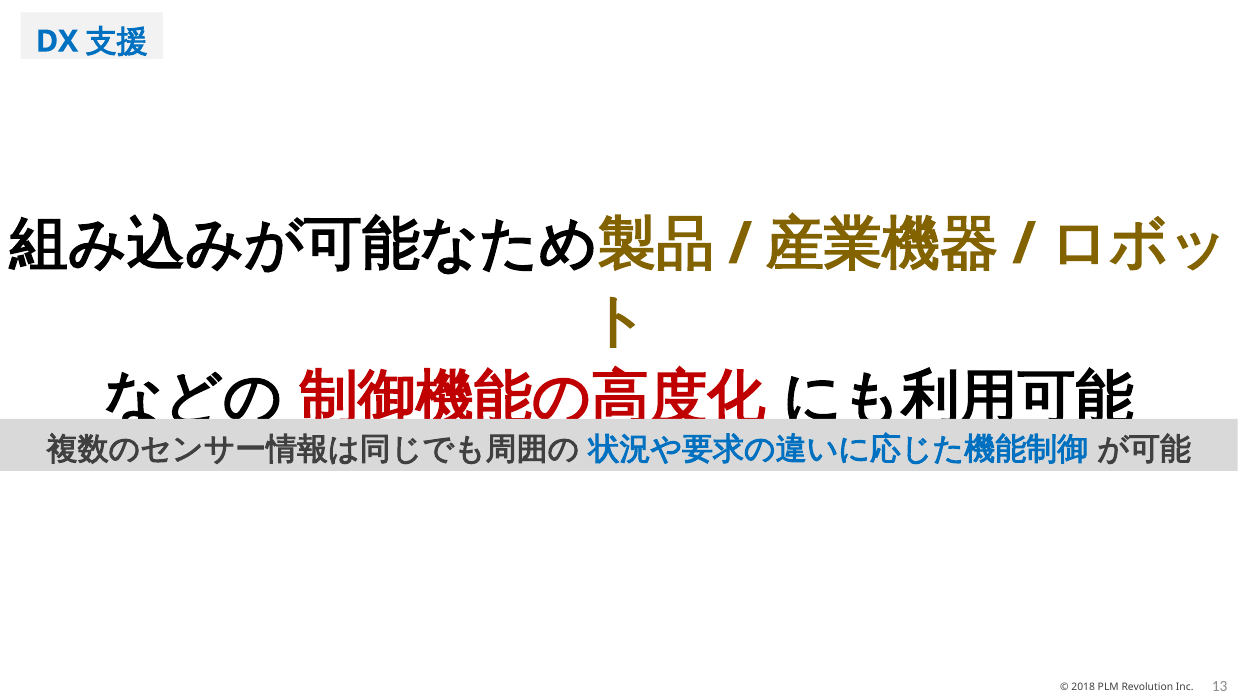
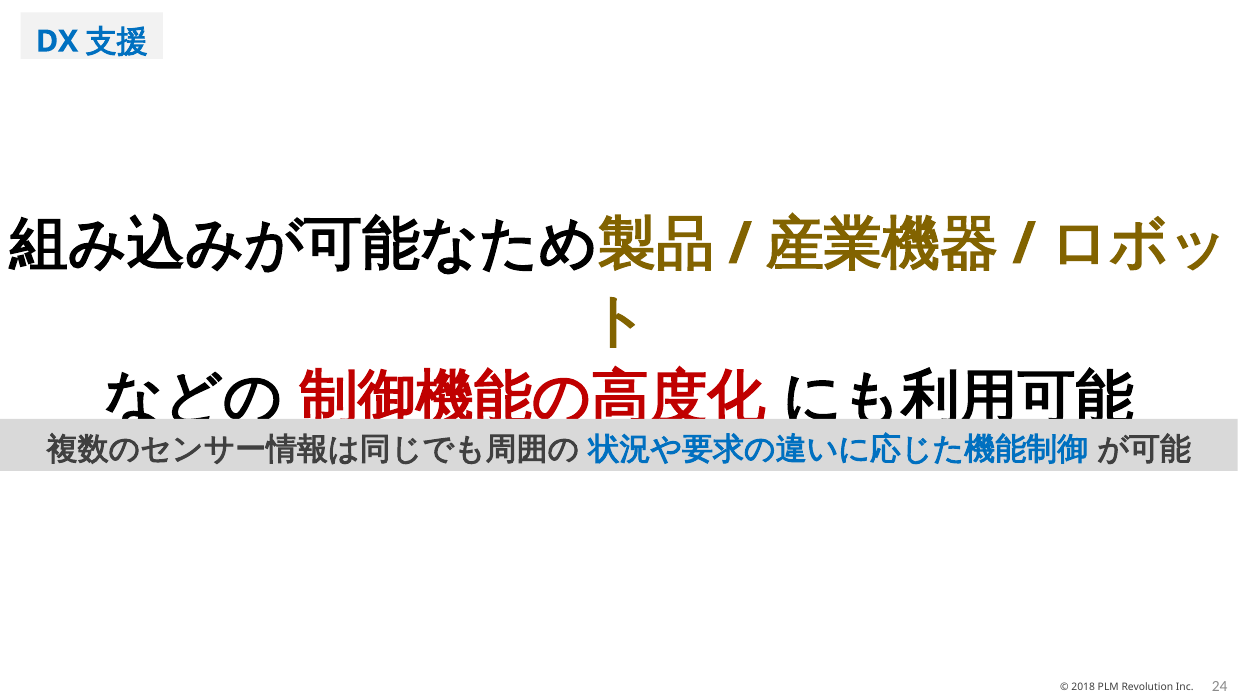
13: 13 -> 24
